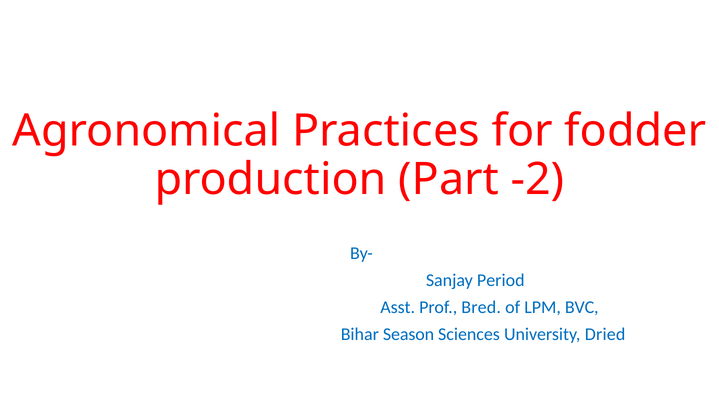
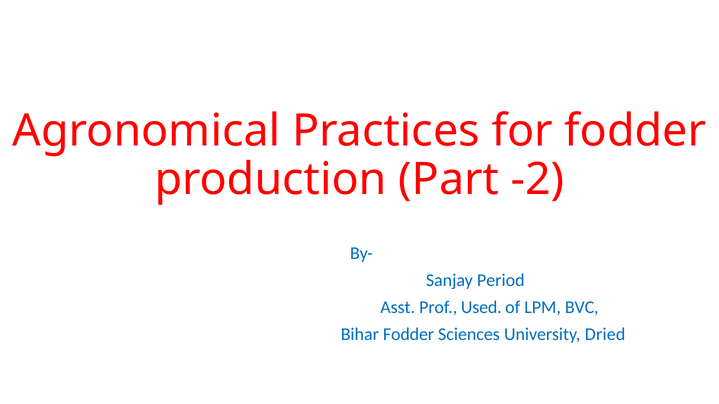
Bred: Bred -> Used
Bihar Season: Season -> Fodder
